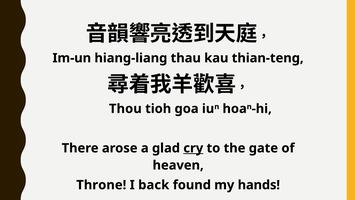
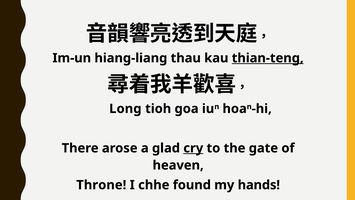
thian-teng underline: none -> present
Thou: Thou -> Long
back: back -> chhe
